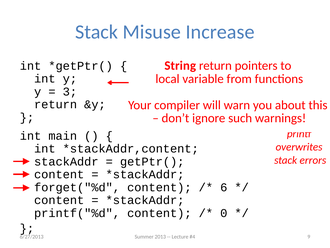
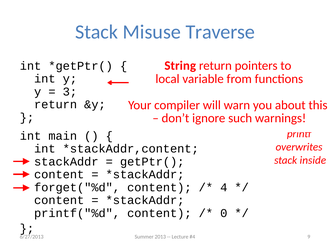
Increase: Increase -> Traverse
errors: errors -> inside
6: 6 -> 4
